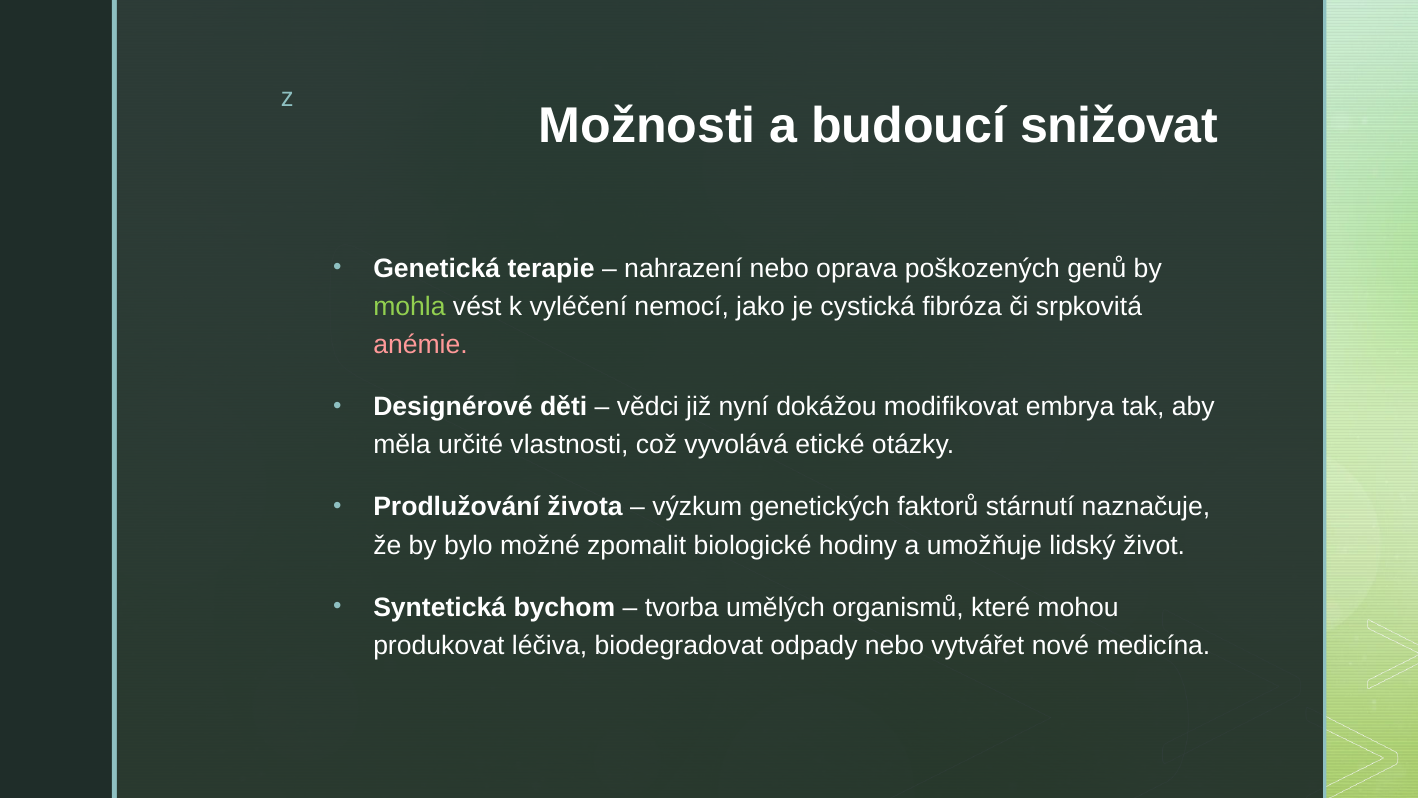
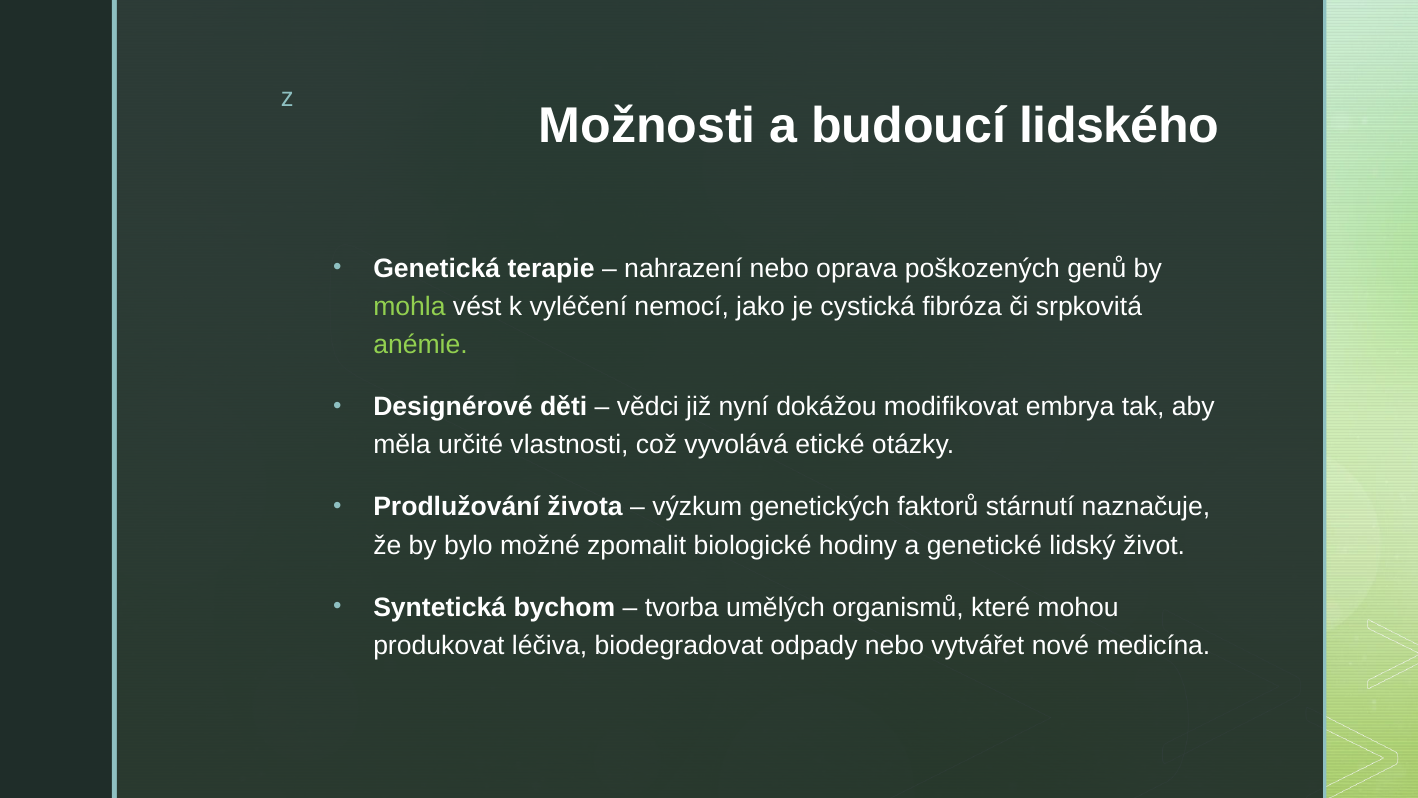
snižovat: snižovat -> lidského
anémie colour: pink -> light green
umožňuje: umožňuje -> genetické
